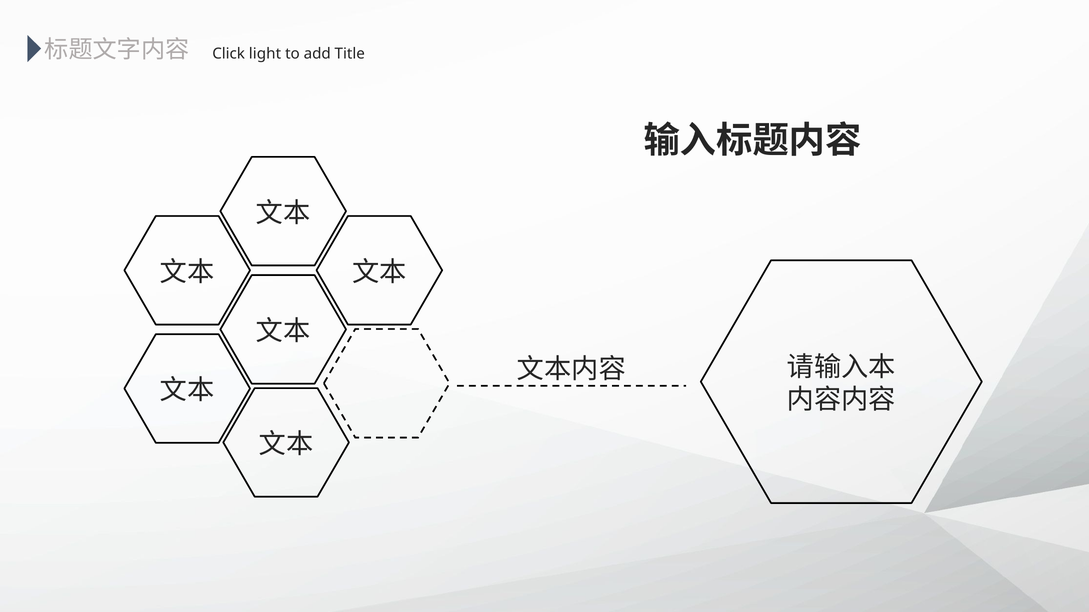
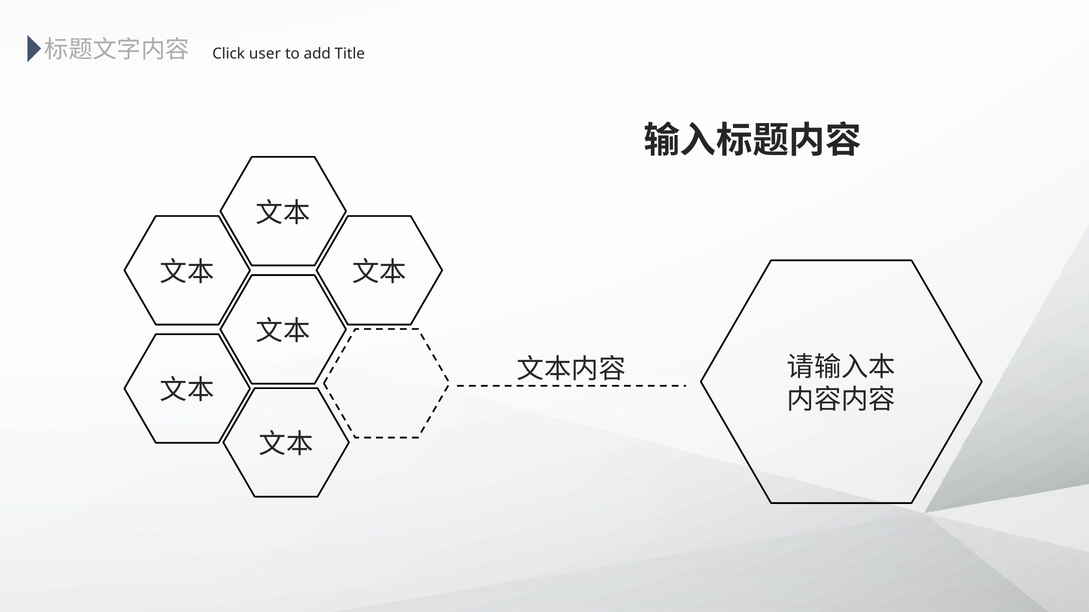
light: light -> user
